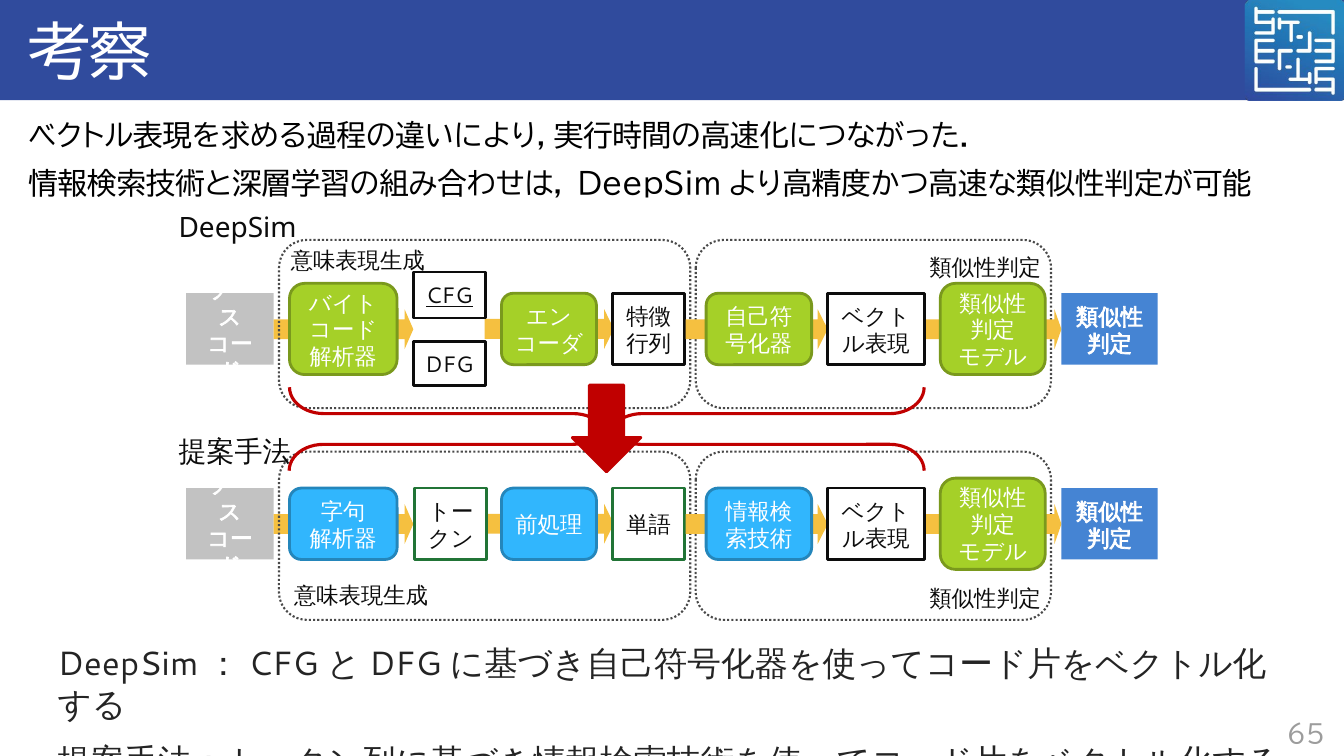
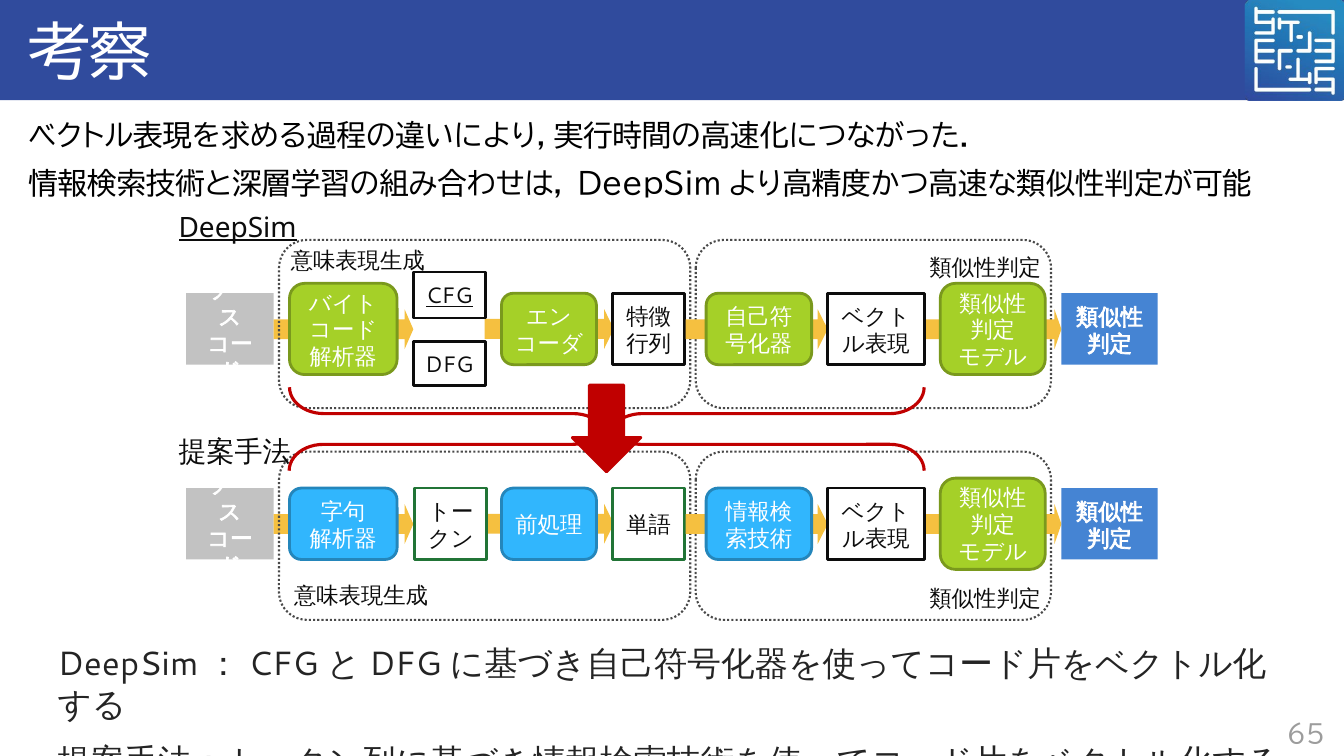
DeepSim underline: none -> present
